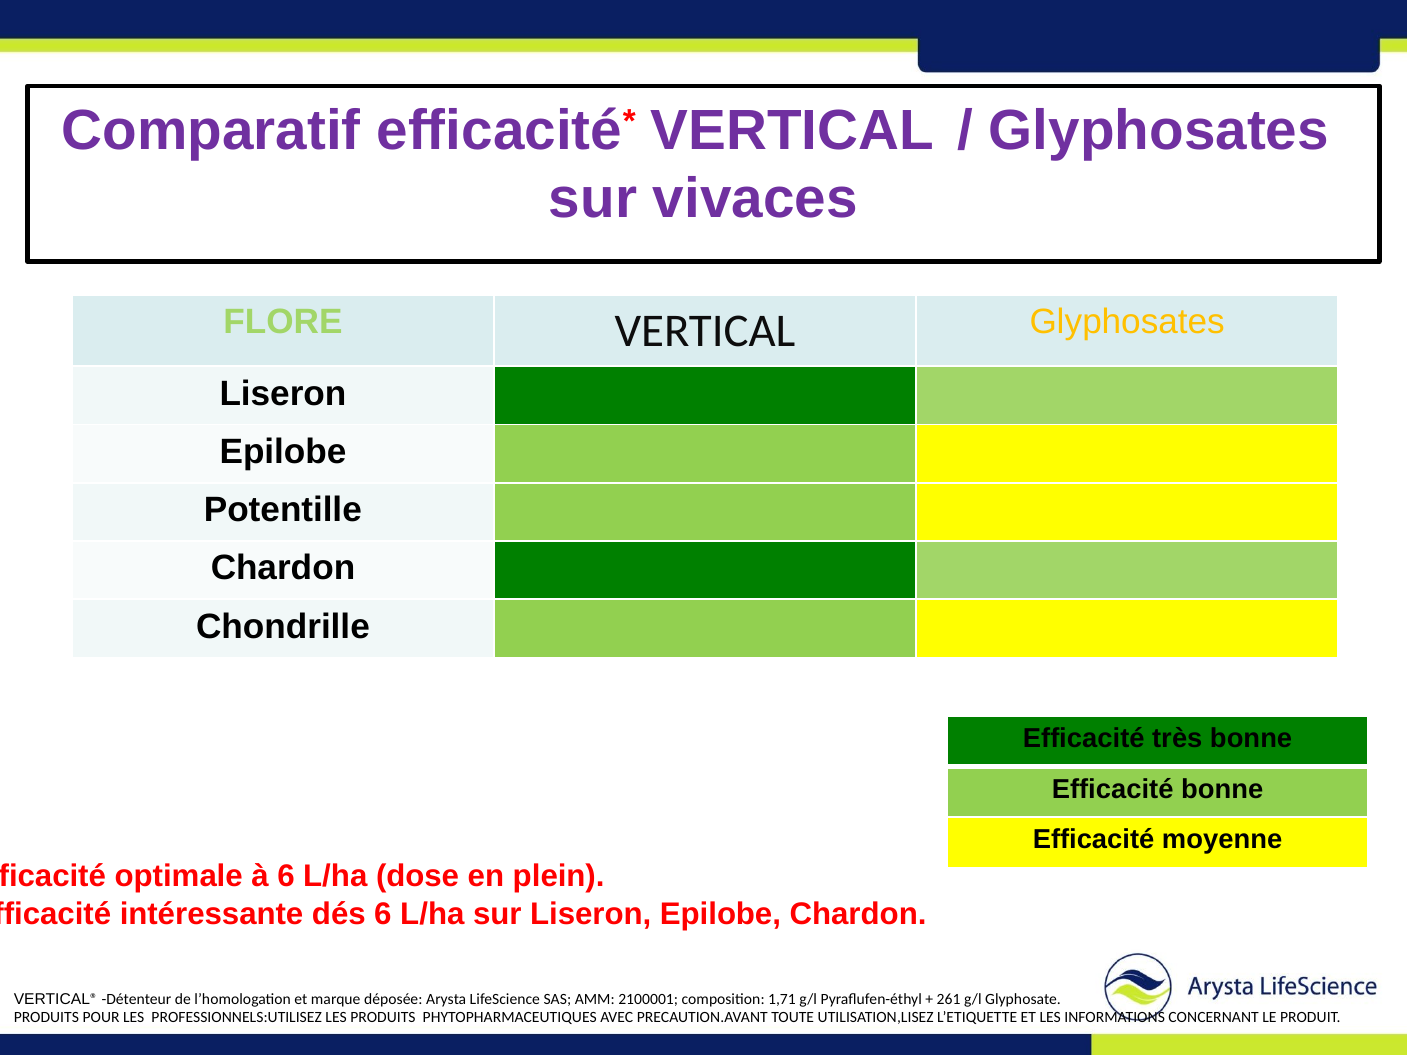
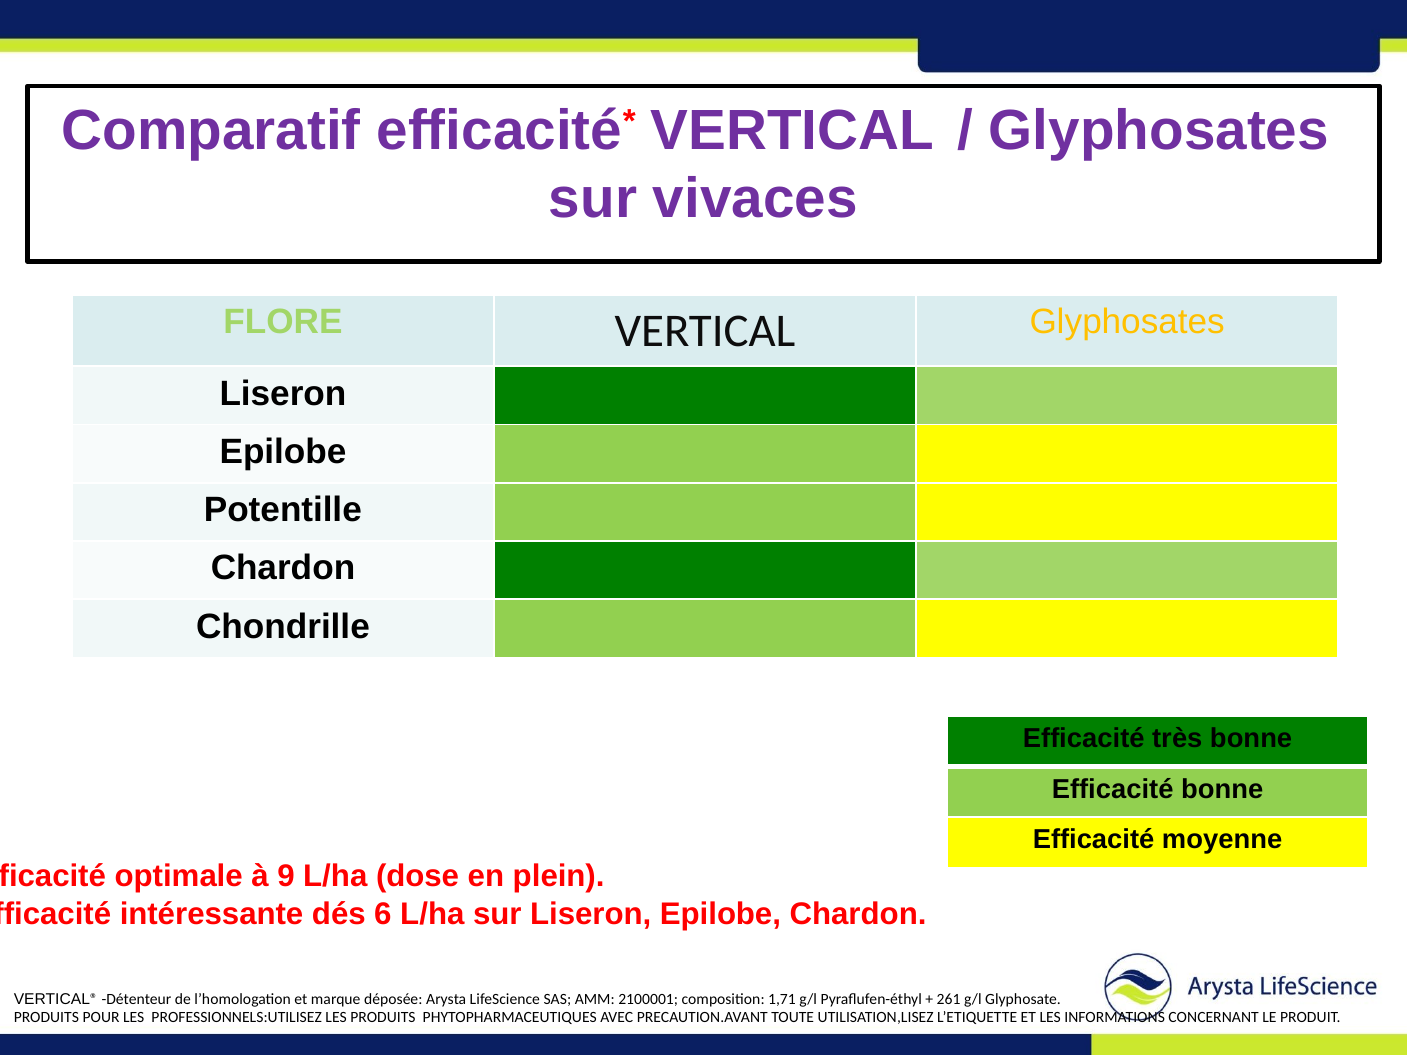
à 6: 6 -> 9
